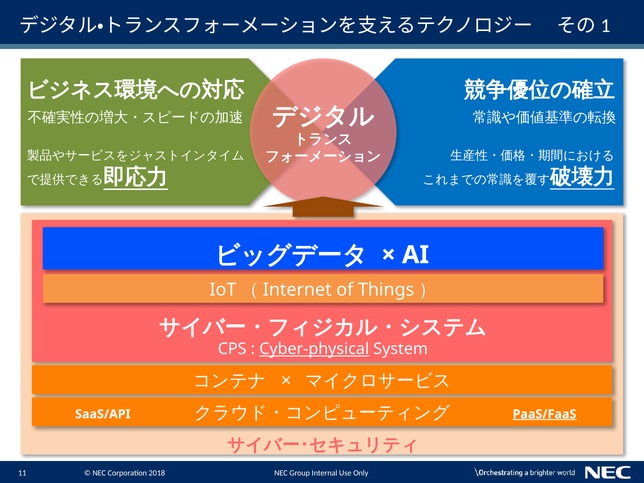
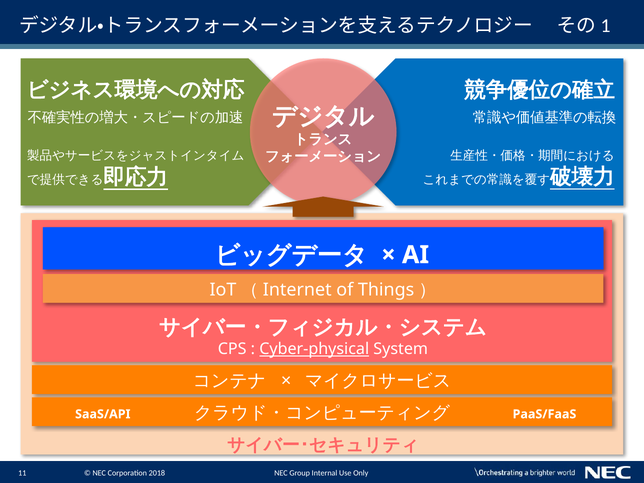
PaaS/FaaS underline: present -> none
